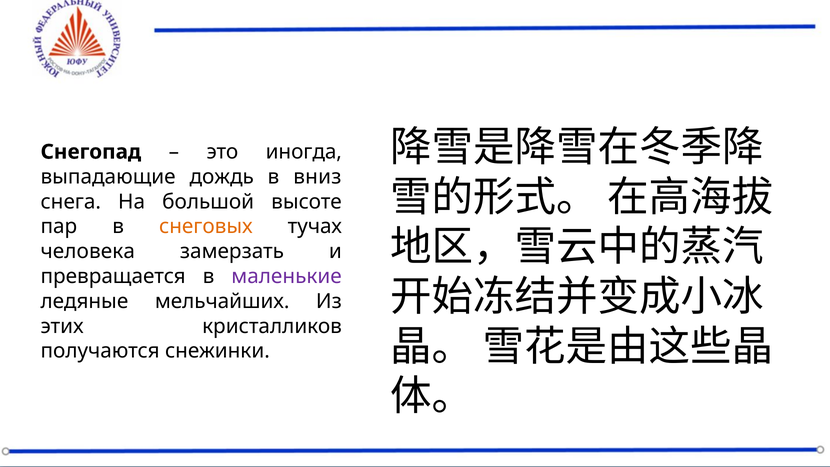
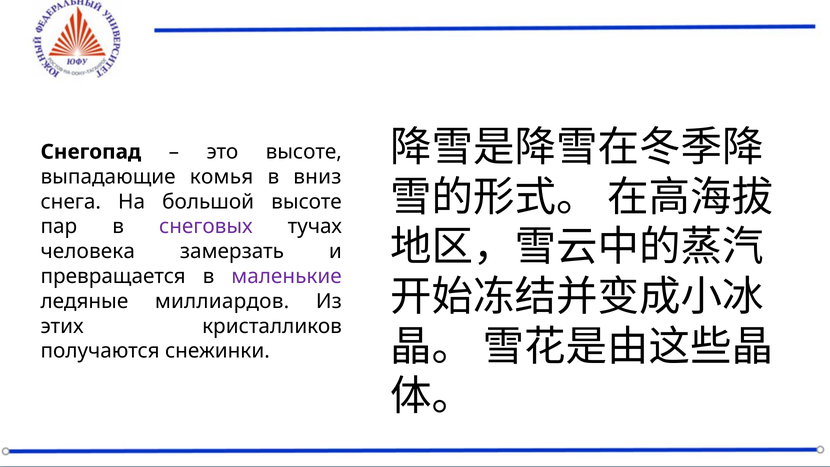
это иногда: иногда -> высоте
дождь: дождь -> комья
снеговых colour: orange -> purple
мельчайших: мельчайших -> миллиардов
